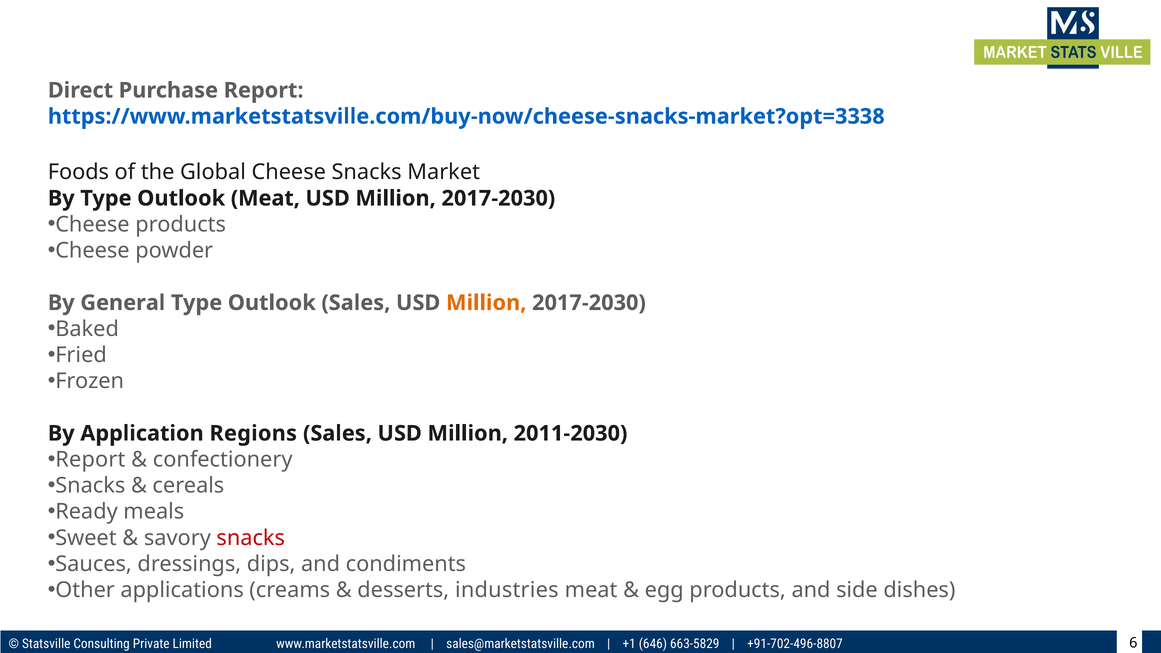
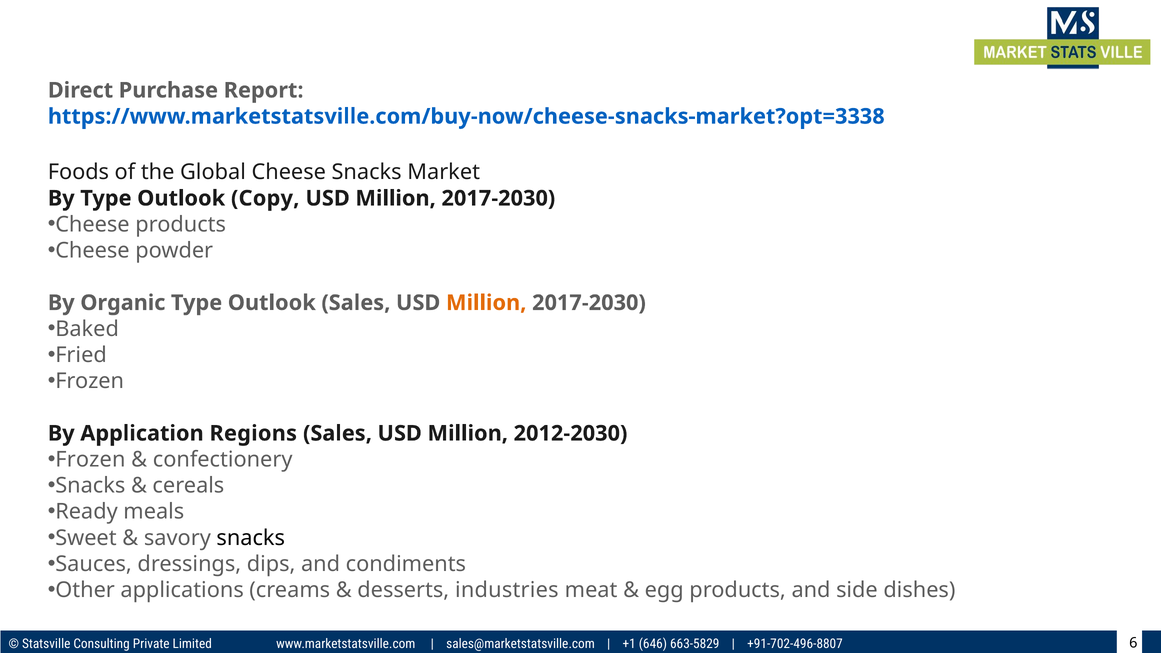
Outlook Meat: Meat -> Copy
General: General -> Organic
2011-2030: 2011-2030 -> 2012-2030
Report at (90, 460): Report -> Frozen
snacks at (251, 538) colour: red -> black
